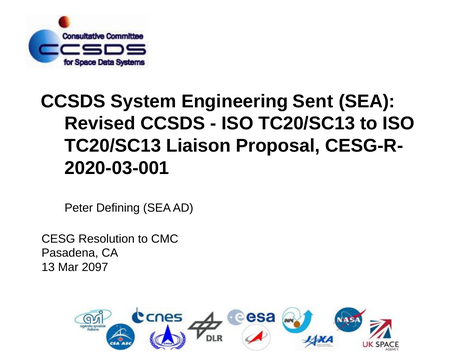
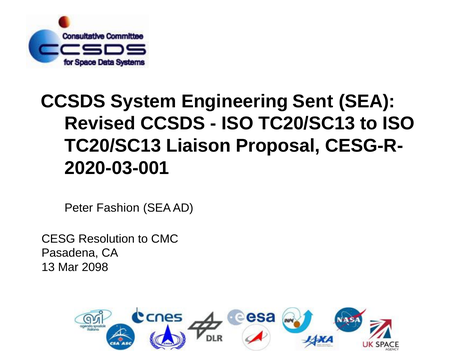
Defining: Defining -> Fashion
2097: 2097 -> 2098
